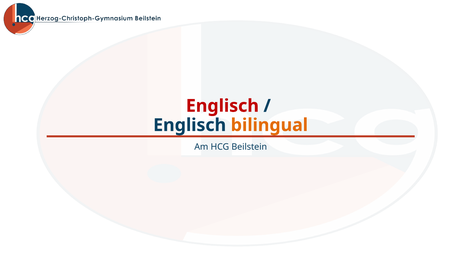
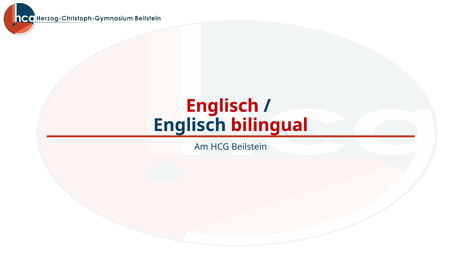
bilingual colour: orange -> red
